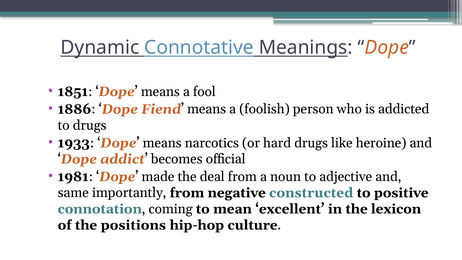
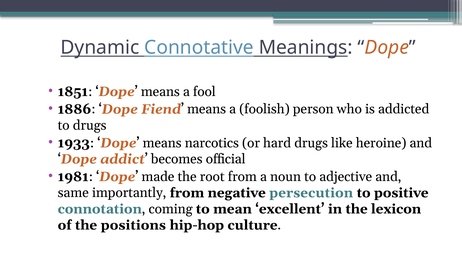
deal: deal -> root
constructed: constructed -> persecution
